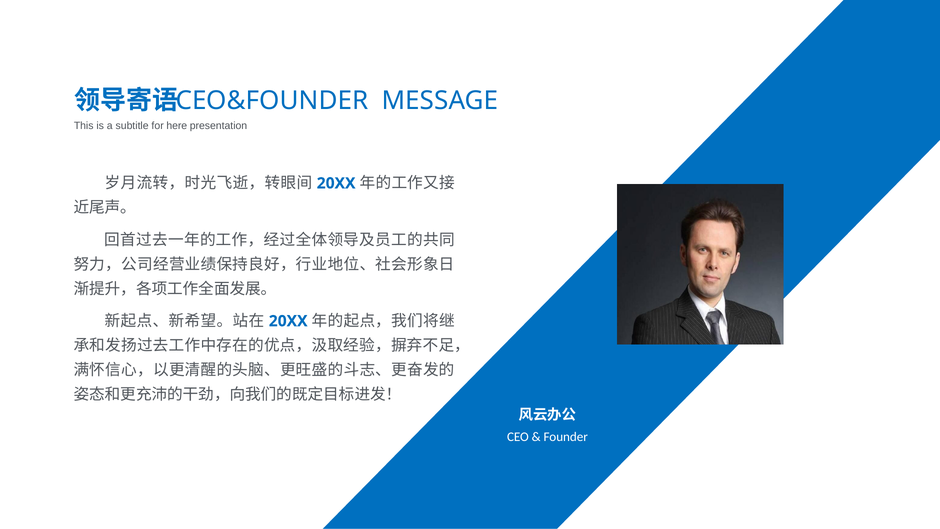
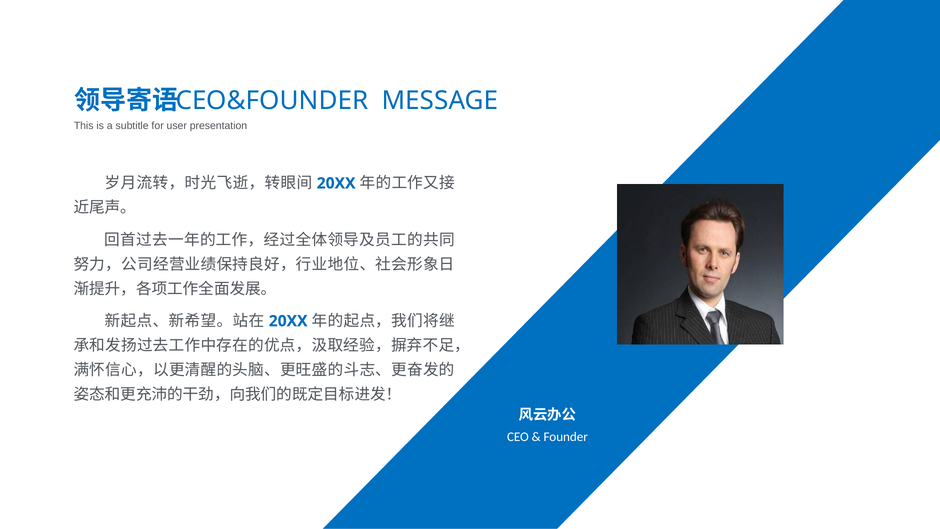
here: here -> user
